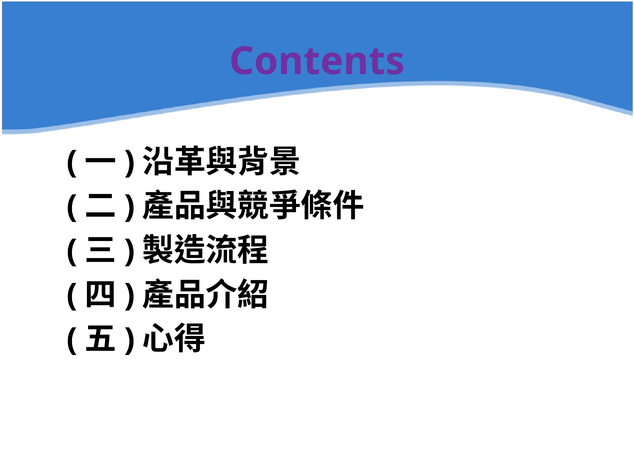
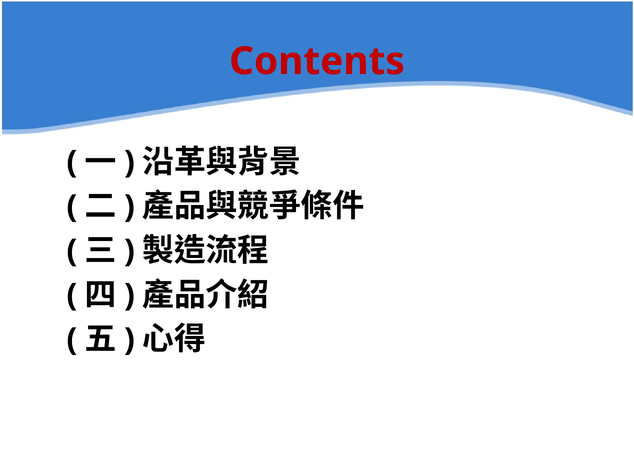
Contents colour: purple -> red
